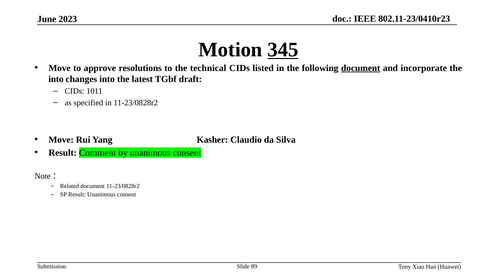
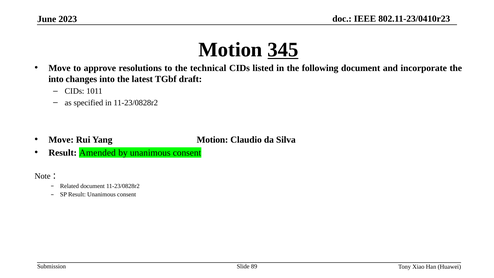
document at (361, 68) underline: present -> none
Yang Kasher: Kasher -> Motion
Comment: Comment -> Amended
